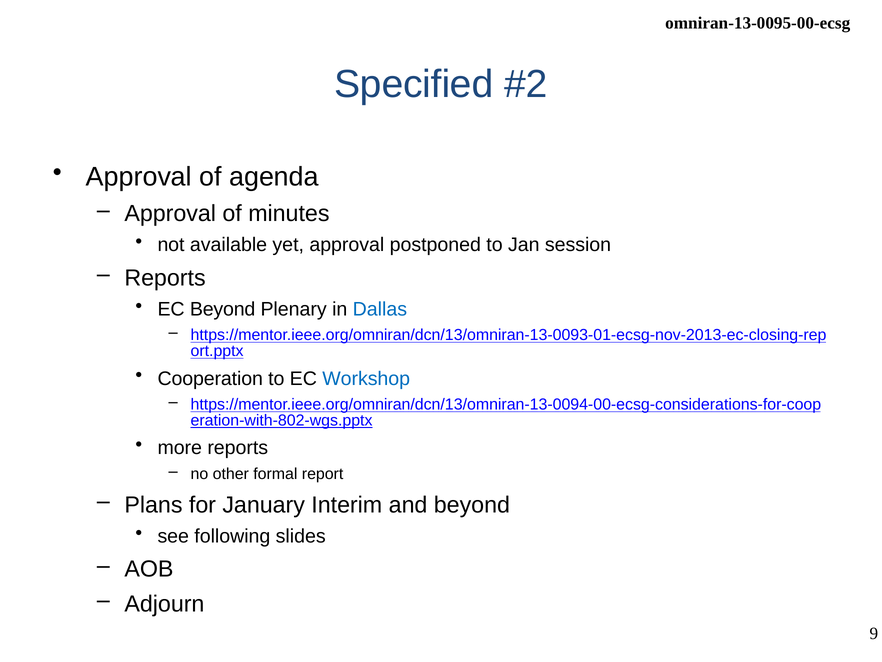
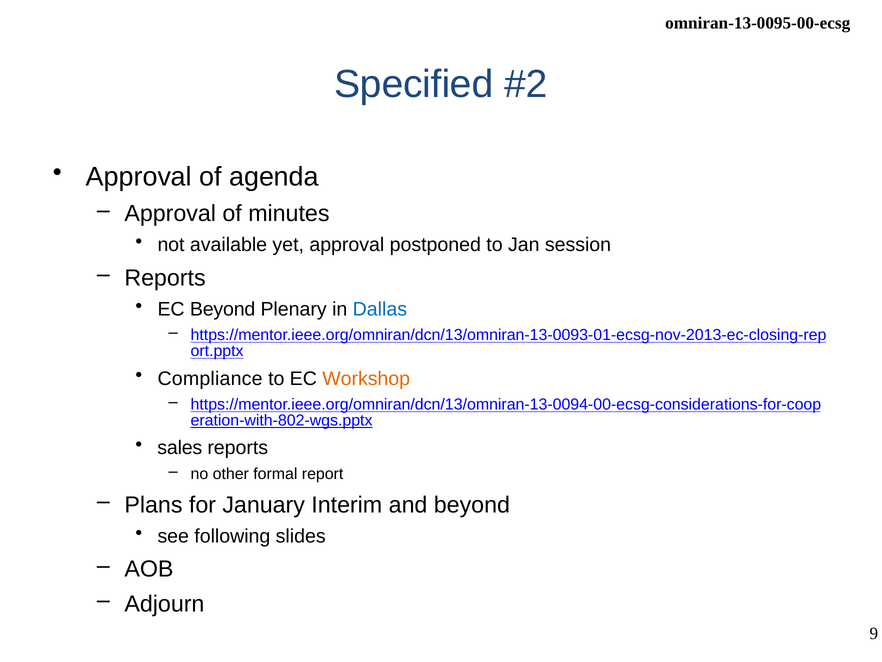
Cooperation: Cooperation -> Compliance
Workshop colour: blue -> orange
more: more -> sales
